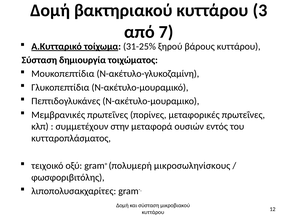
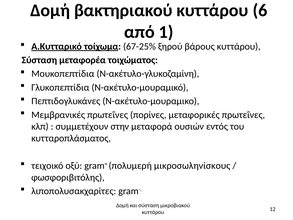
3: 3 -> 6
7: 7 -> 1
31-25%: 31-25% -> 67-25%
δημιουργία: δημιουργία -> μεταφορέα
